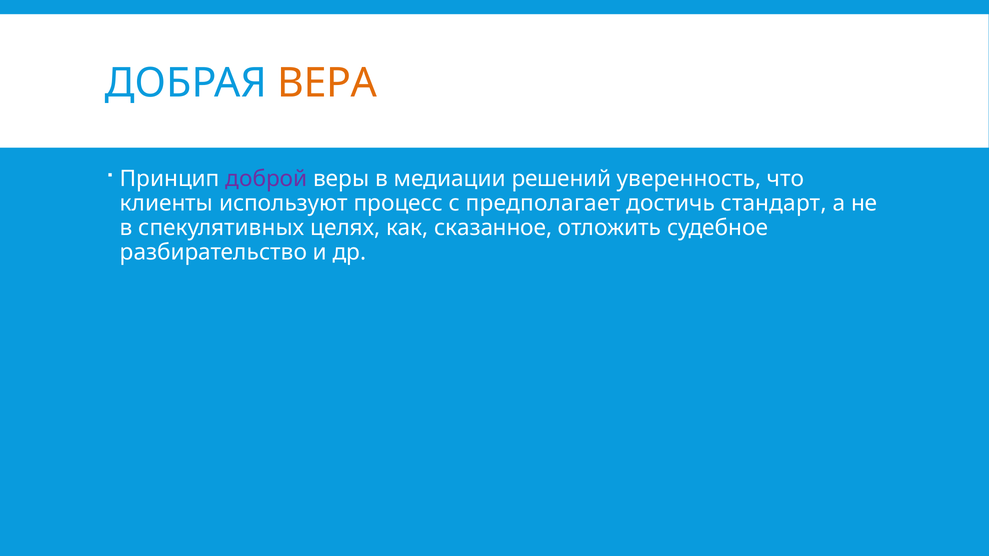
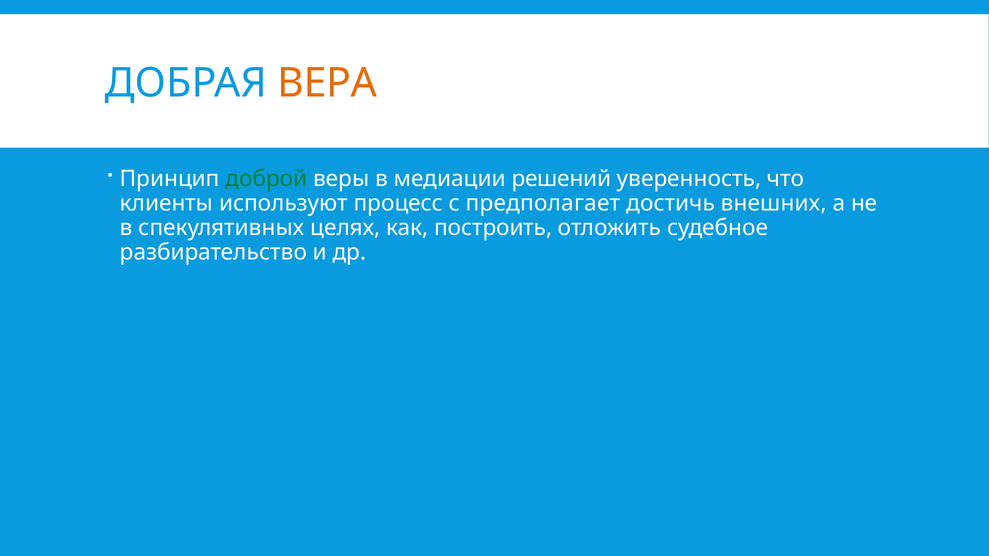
доброй colour: purple -> green
стандарт: стандарт -> внешних
сказанное: сказанное -> построить
